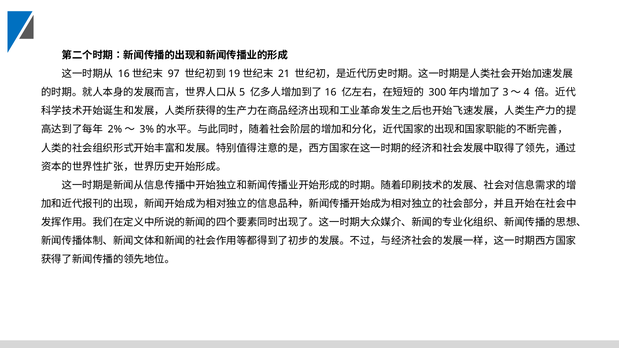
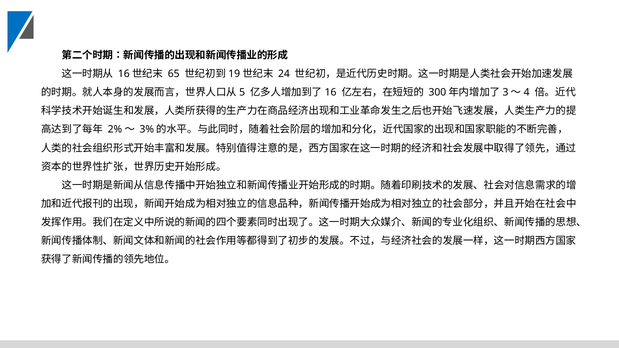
97: 97 -> 65
21: 21 -> 24
